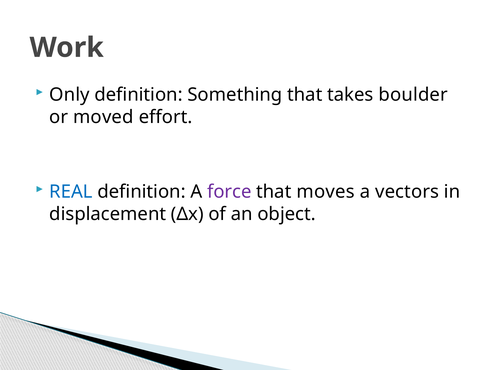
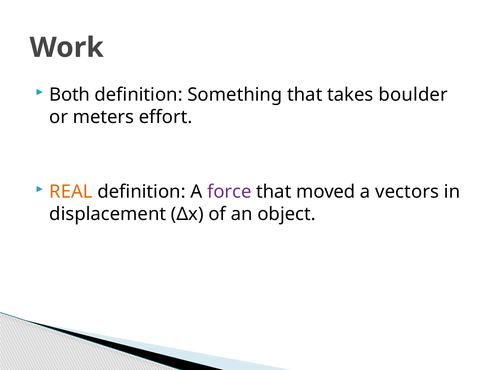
Only: Only -> Both
moved: moved -> meters
REAL colour: blue -> orange
moves: moves -> moved
